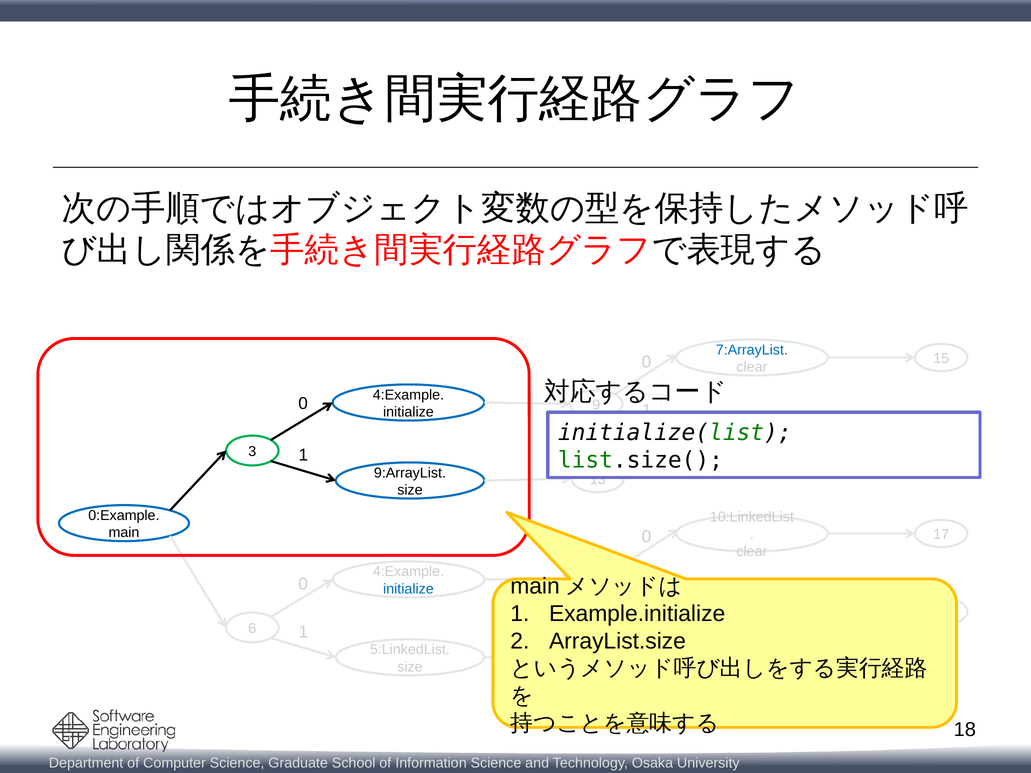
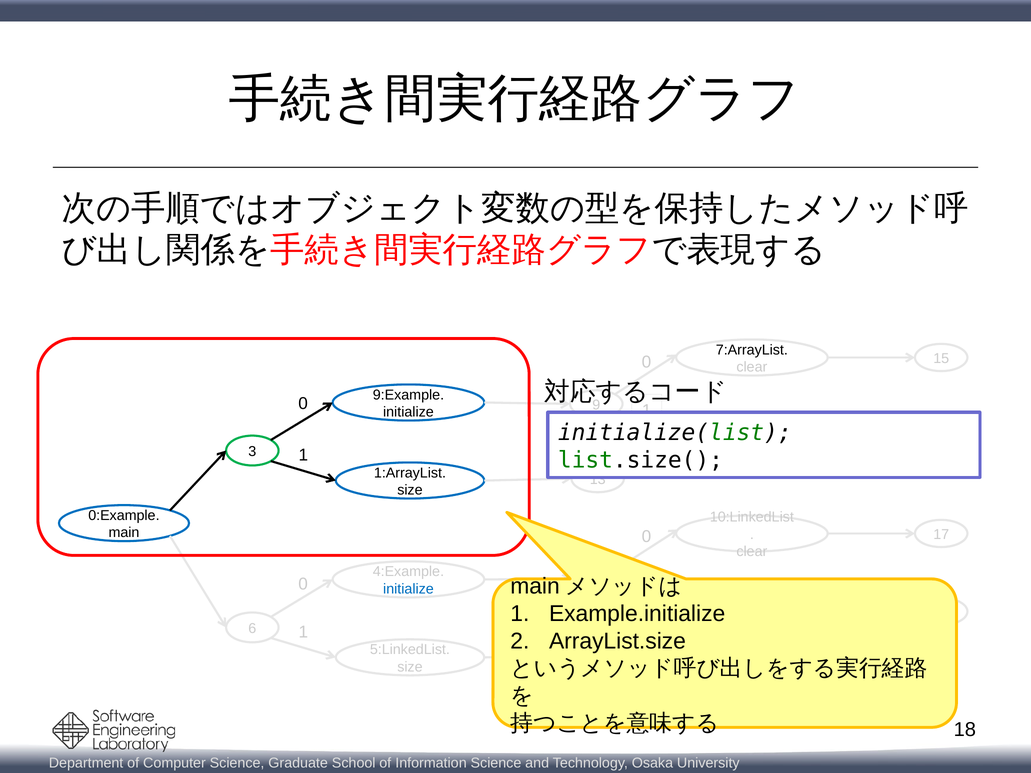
7:ArrayList colour: blue -> black
4:Example at (408, 395): 4:Example -> 9:Example
9:ArrayList: 9:ArrayList -> 1:ArrayList
